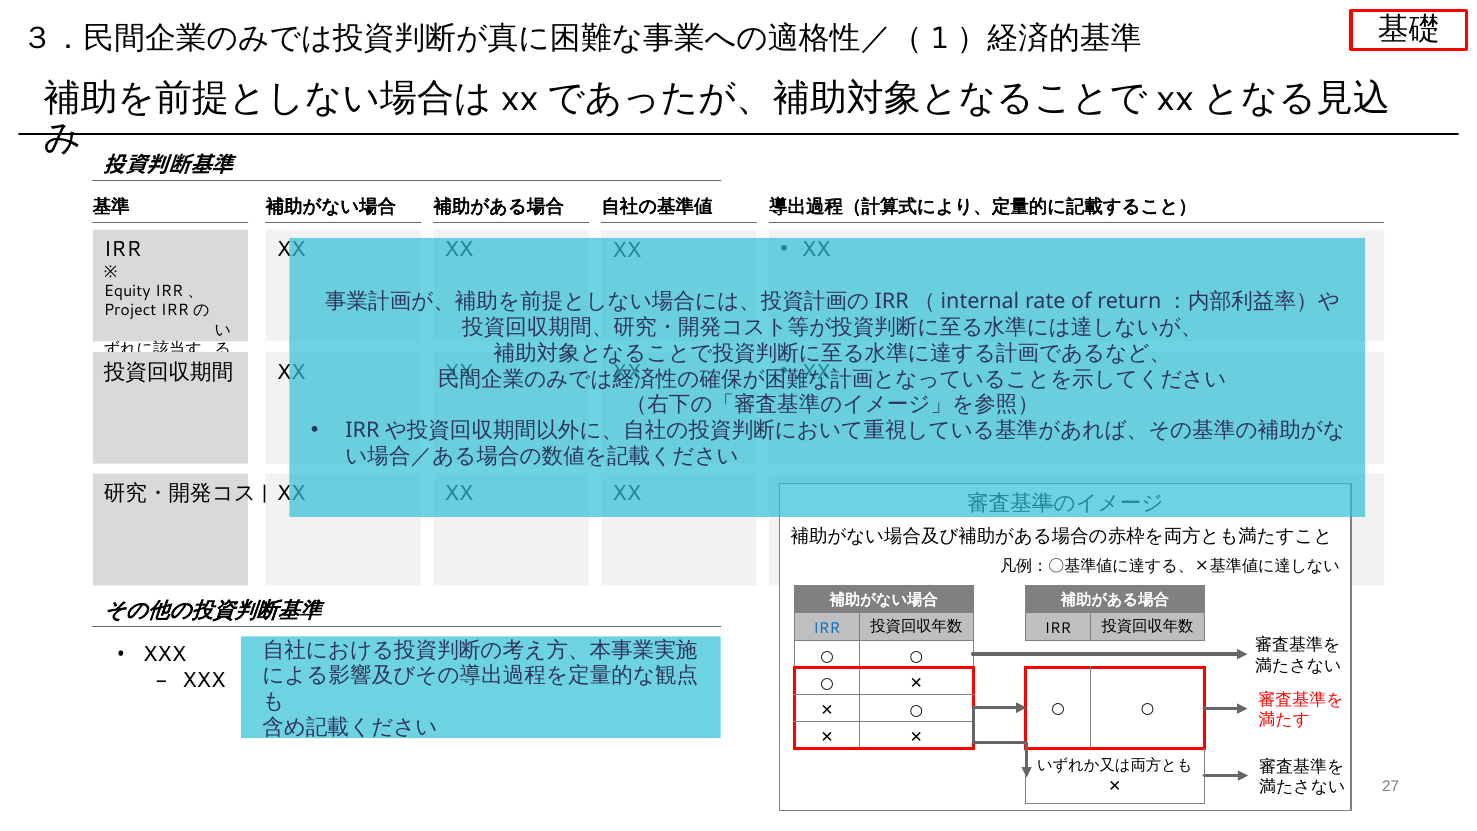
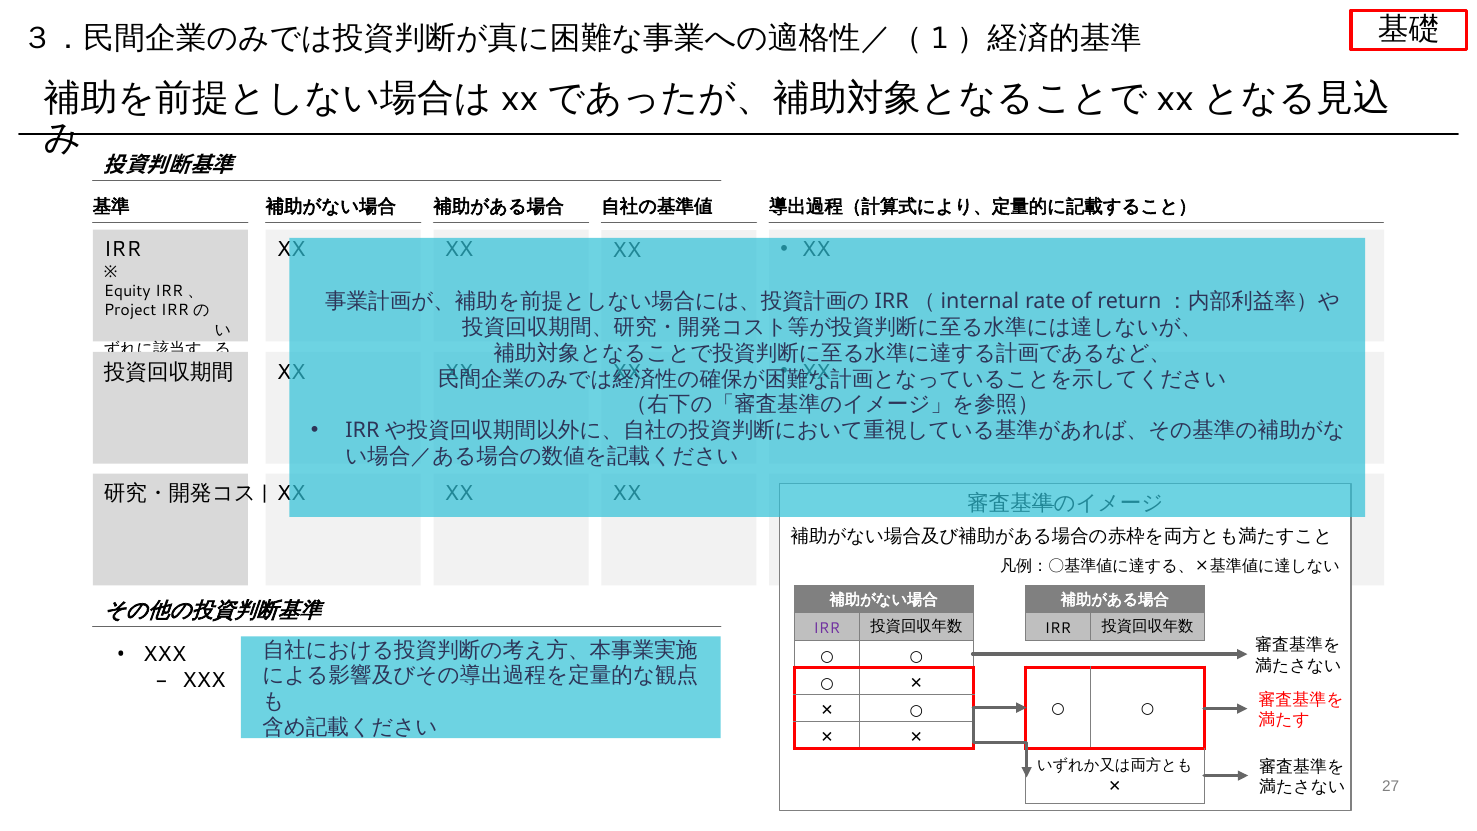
IRR at (827, 629) colour: blue -> purple
